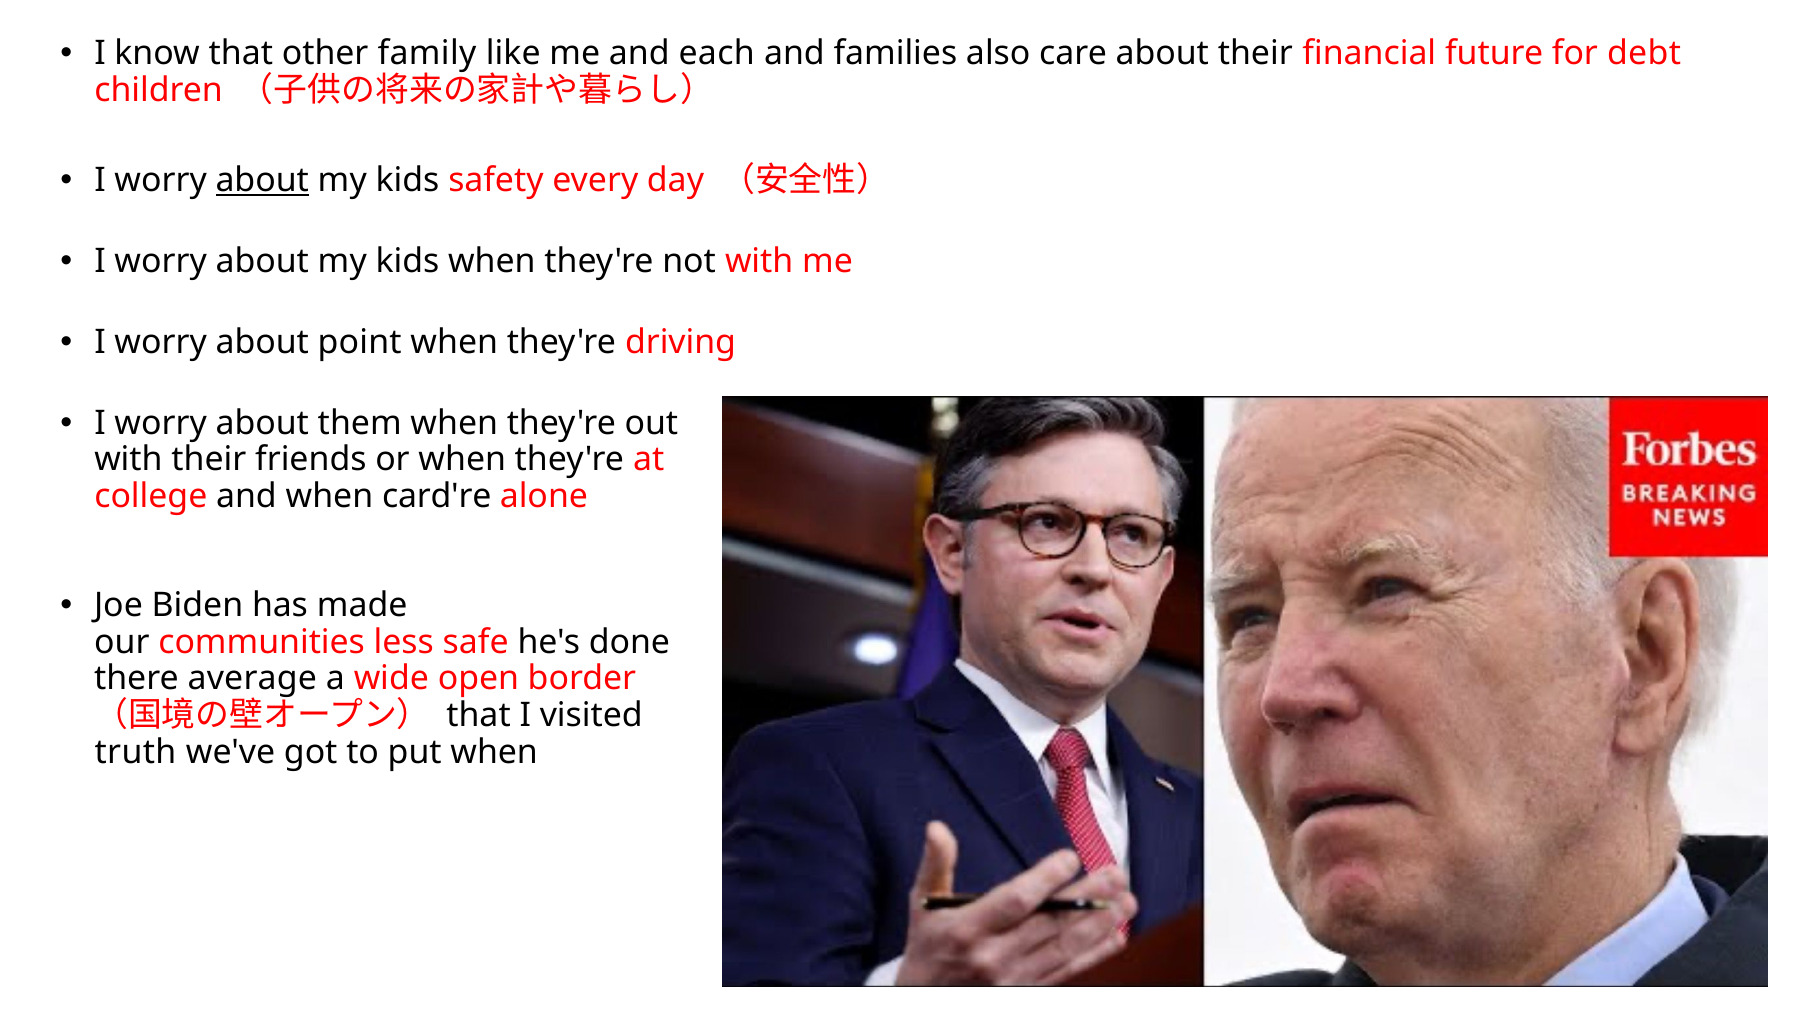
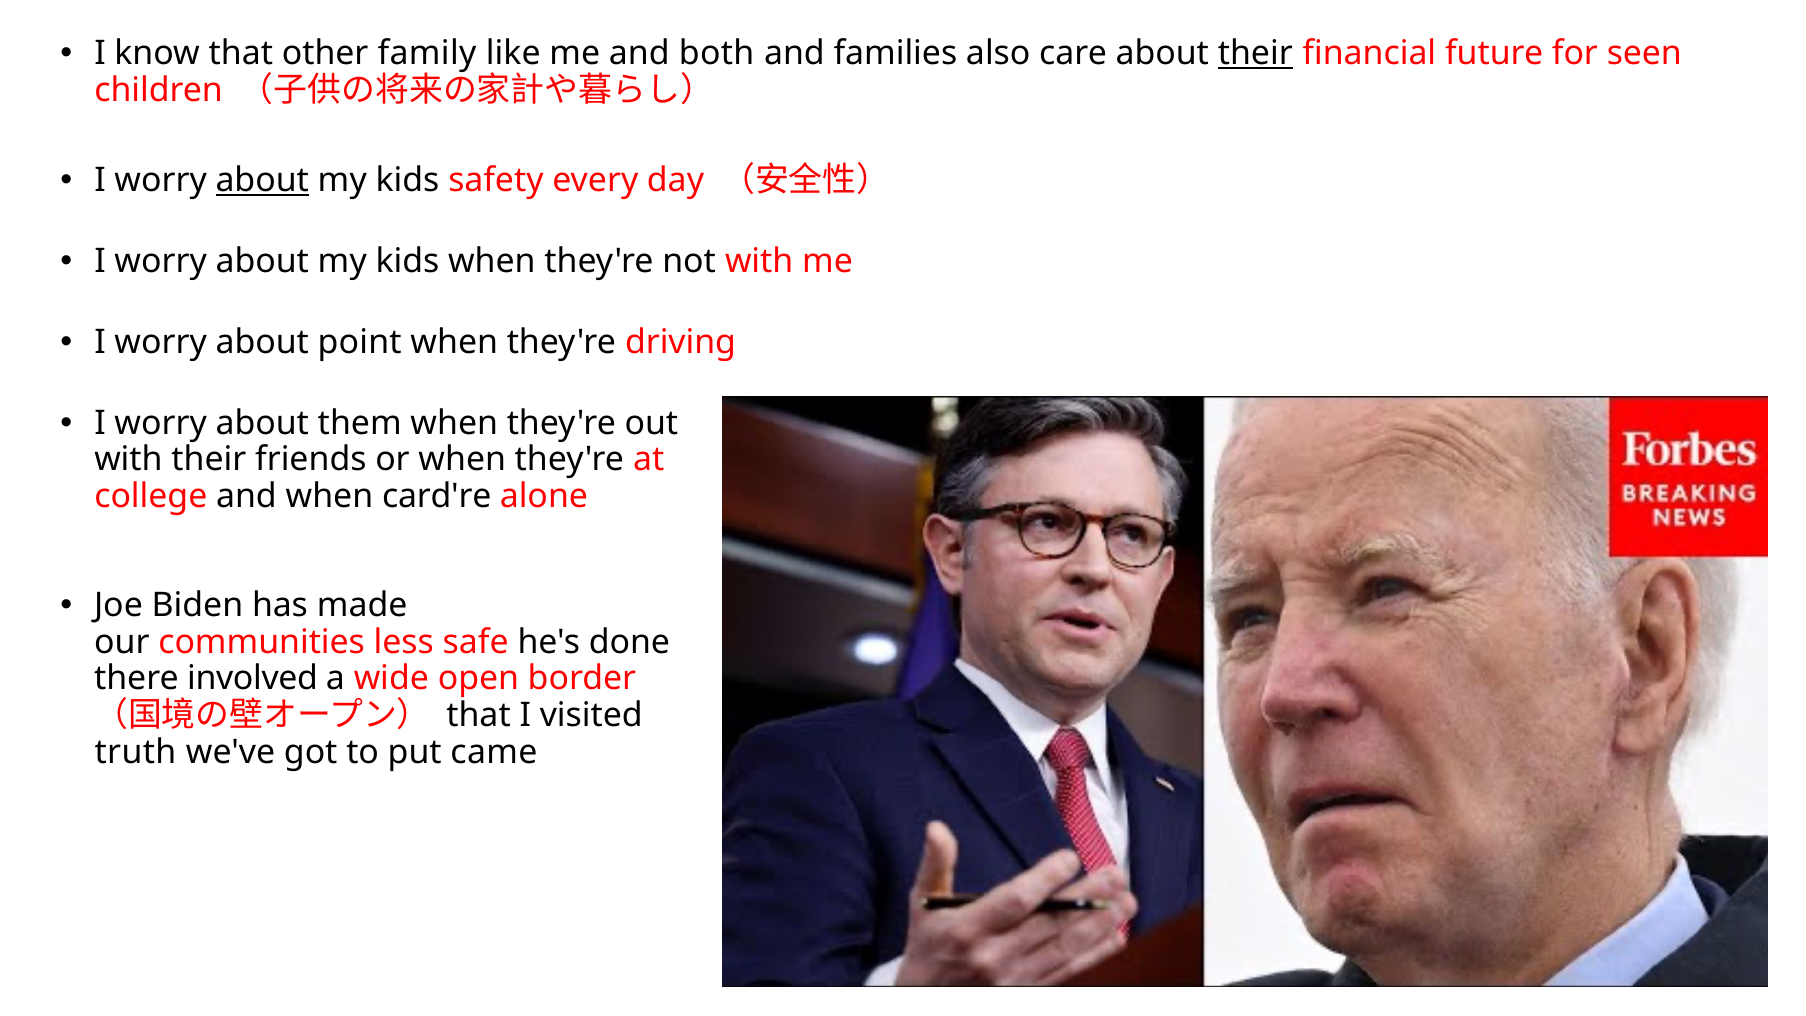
each: each -> both
their at (1255, 53) underline: none -> present
debt: debt -> seen
average: average -> involved
put when: when -> came
